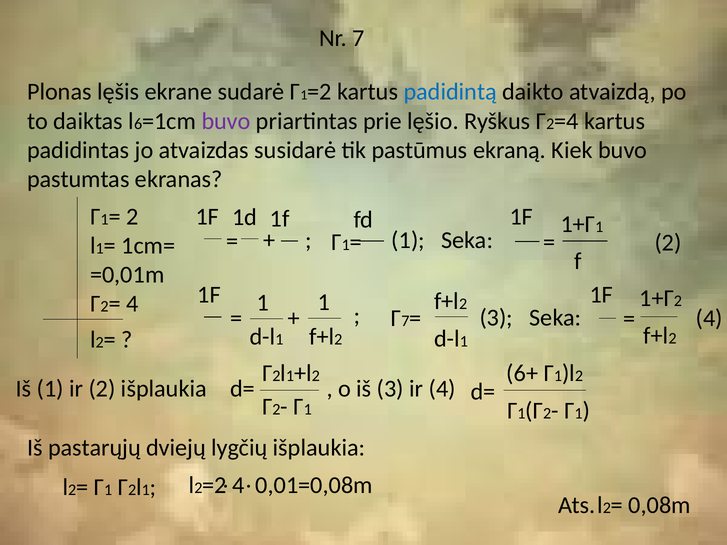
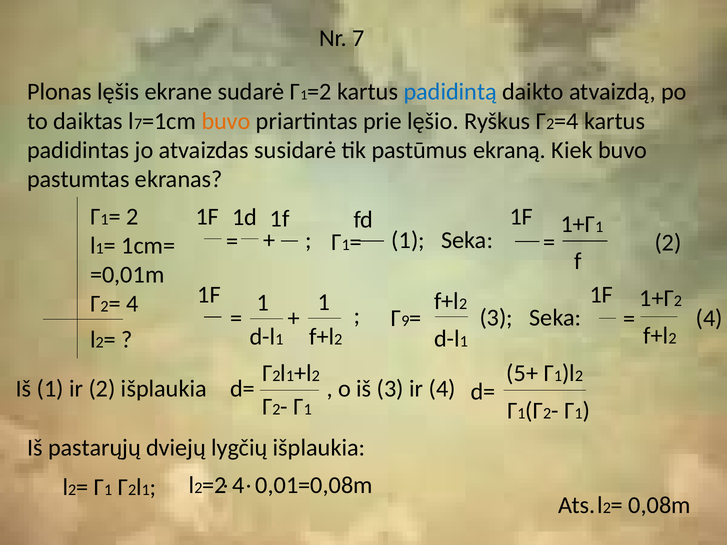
6 at (138, 124): 6 -> 7
buvo at (226, 121) colour: purple -> orange
7 at (405, 321): 7 -> 9
6+: 6+ -> 5+
